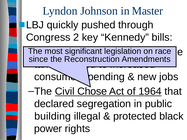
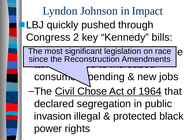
Master: Master -> Impact
building: building -> invasion
